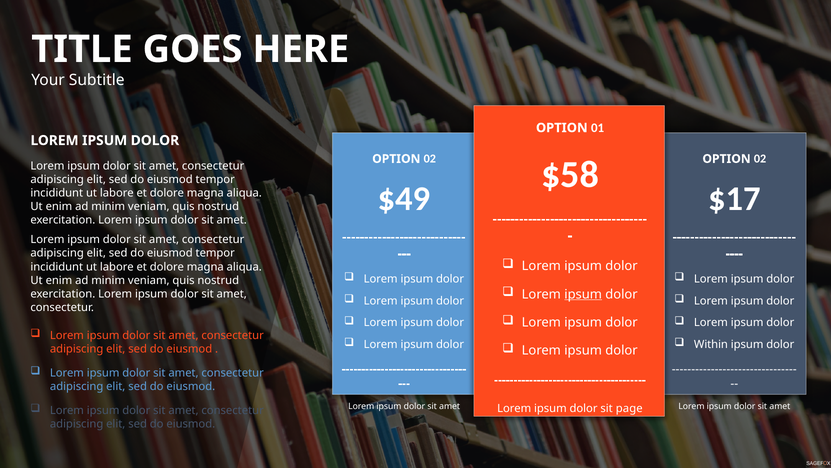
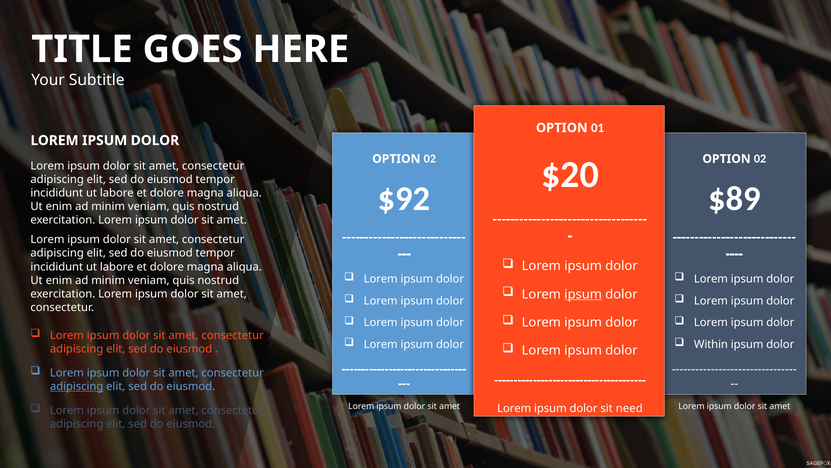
$58: $58 -> $20
$49: $49 -> $92
$17: $17 -> $89
adipiscing at (77, 386) underline: none -> present
page: page -> need
